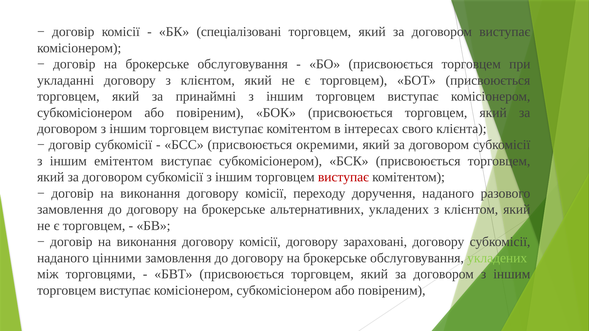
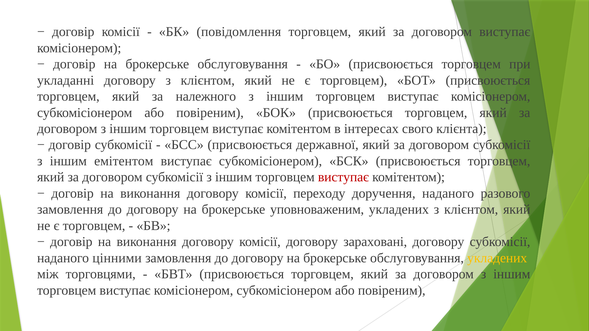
спеціалізовані: спеціалізовані -> повідомлення
принаймні: принаймні -> належного
окремими: окремими -> державної
альтернативних: альтернативних -> уповноваженим
укладених at (497, 258) colour: light green -> yellow
